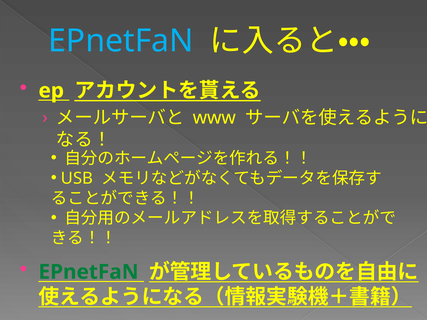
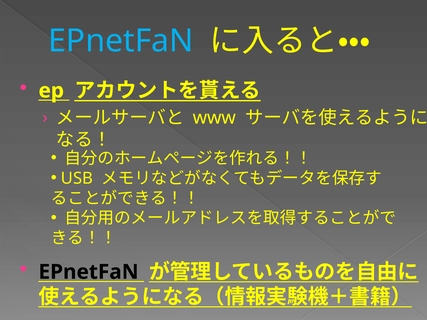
EPnetFaN at (89, 272) colour: green -> black
